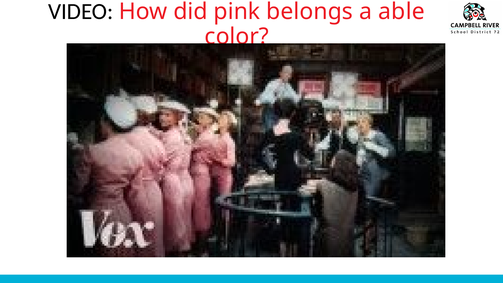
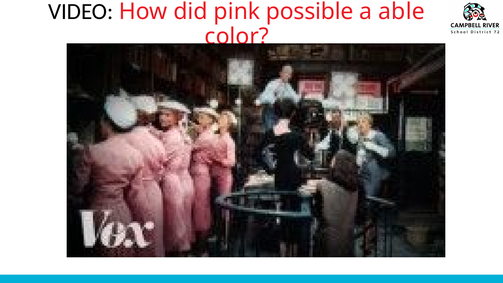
belongs: belongs -> possible
